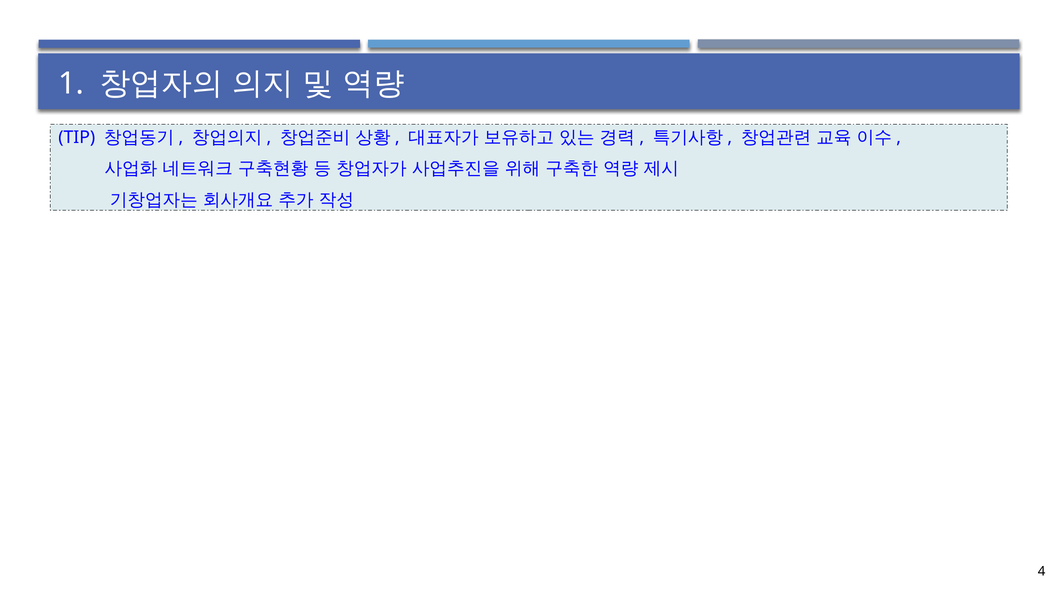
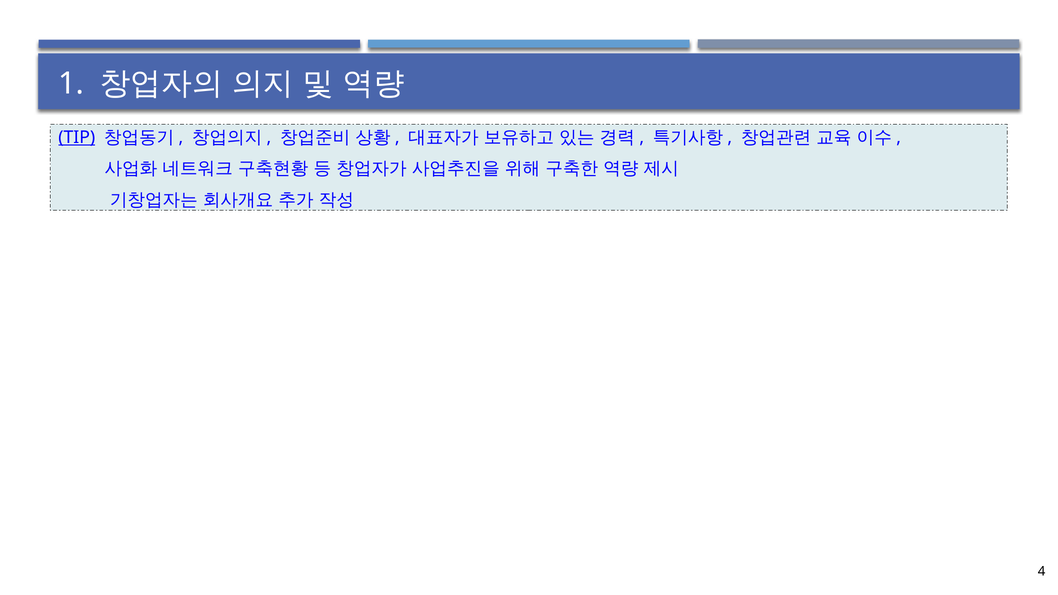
TIP underline: none -> present
